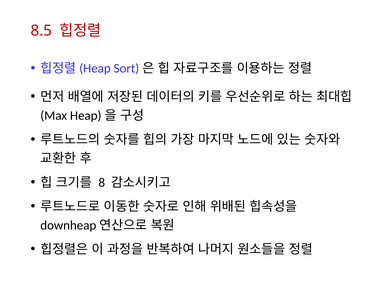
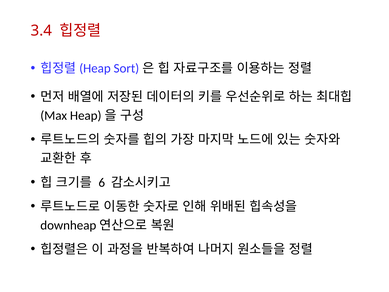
8.5: 8.5 -> 3.4
8: 8 -> 6
